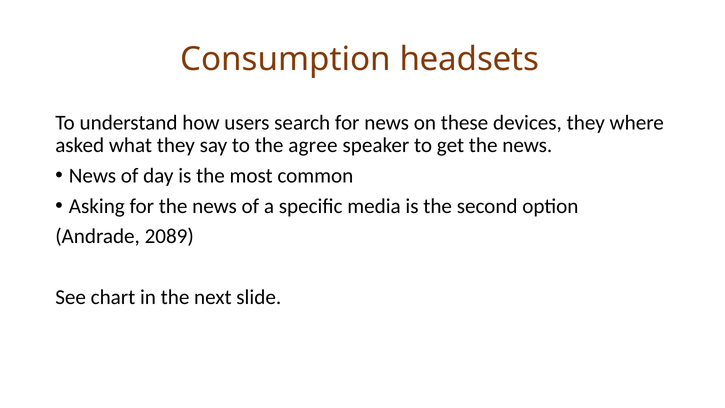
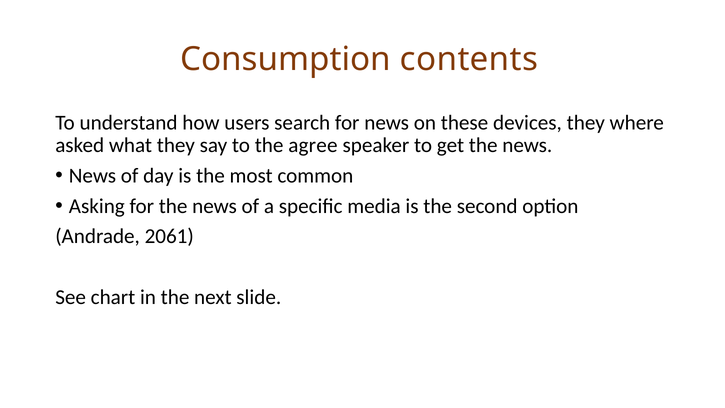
headsets: headsets -> contents
2089: 2089 -> 2061
